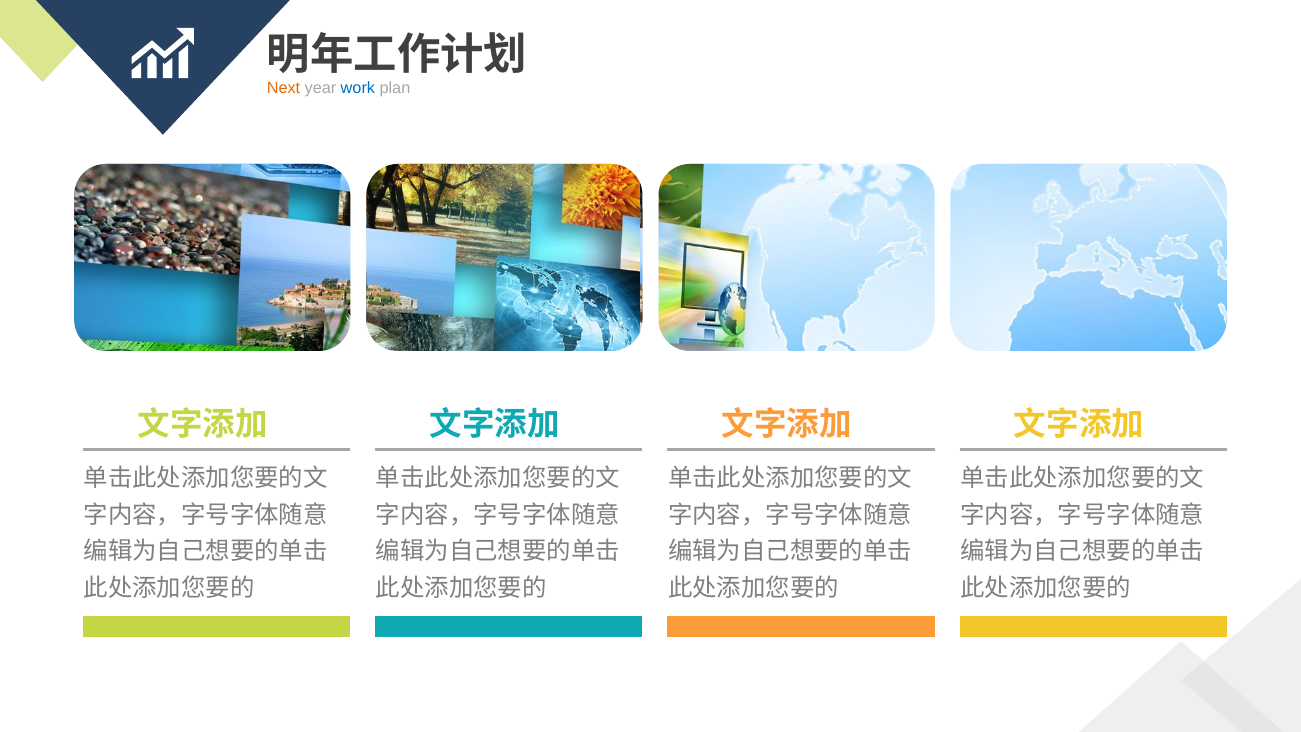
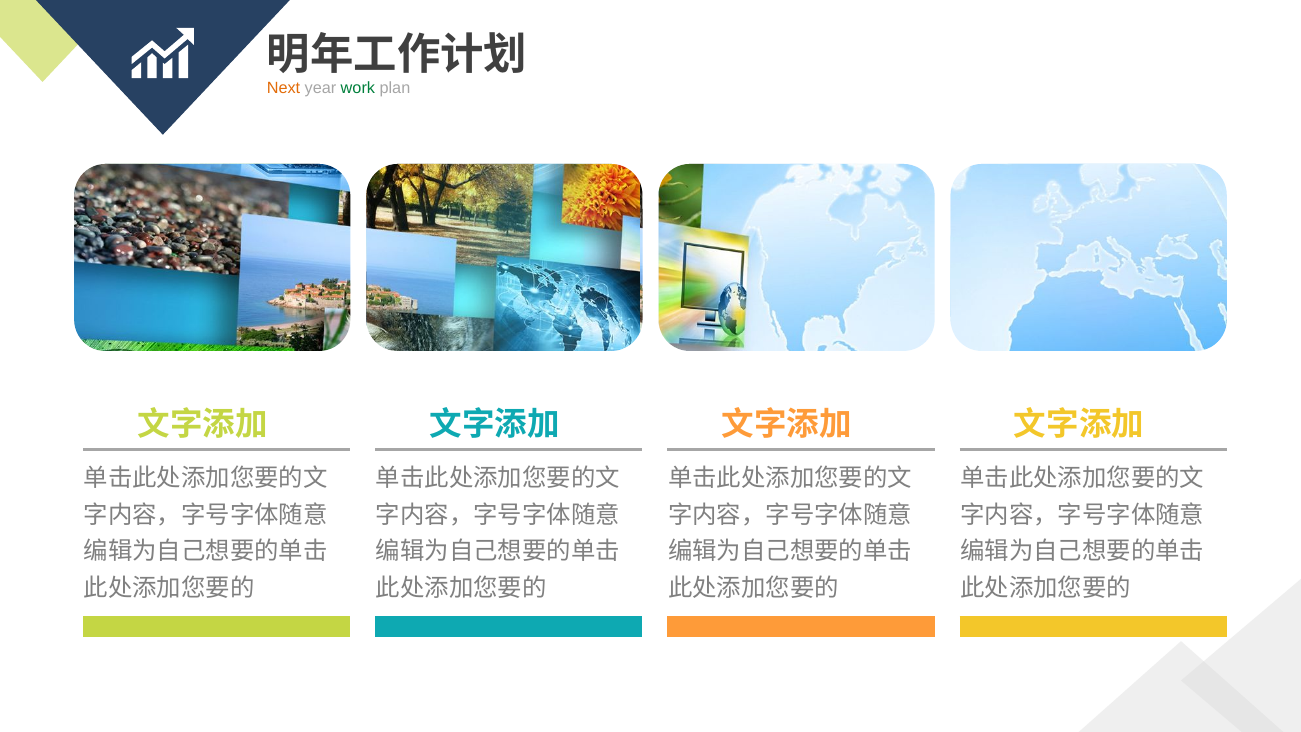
work colour: blue -> green
